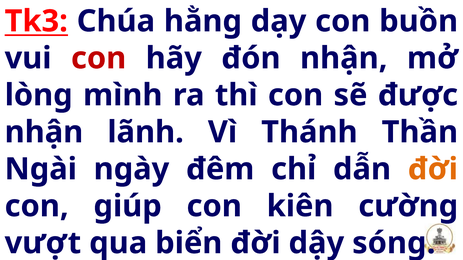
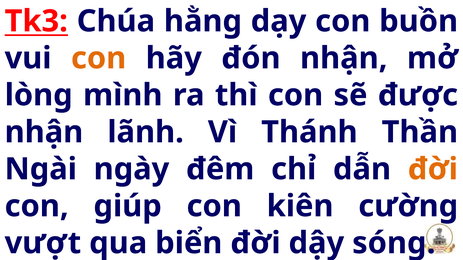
con at (99, 58) colour: red -> orange
